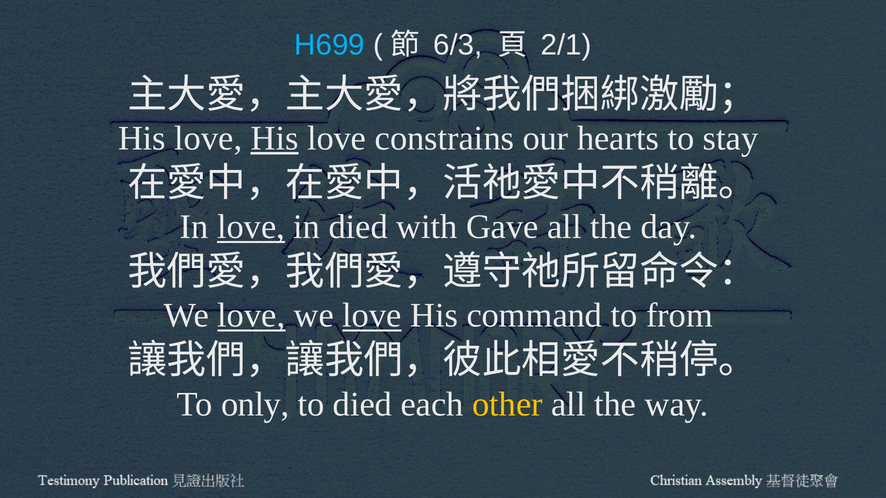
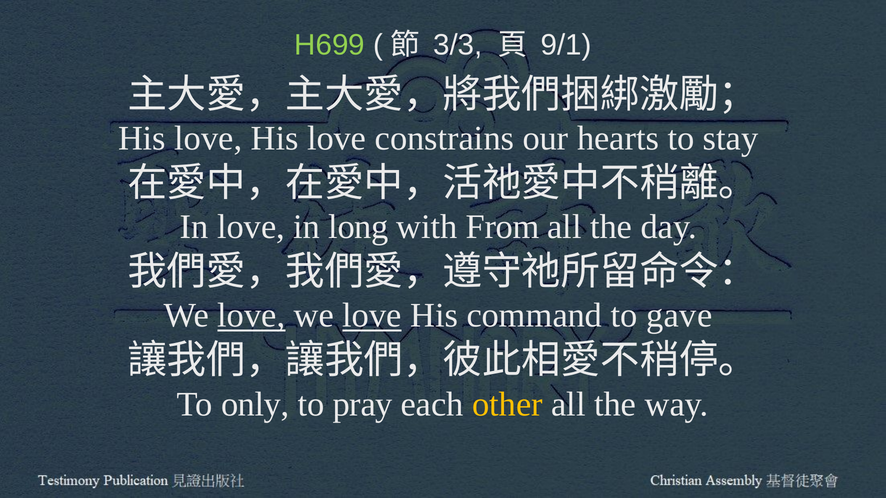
H699 colour: light blue -> light green
6/3: 6/3 -> 3/3
2/1: 2/1 -> 9/1
His at (275, 139) underline: present -> none
love at (251, 227) underline: present -> none
in died: died -> long
Gave: Gave -> From
from: from -> gave
to died: died -> pray
